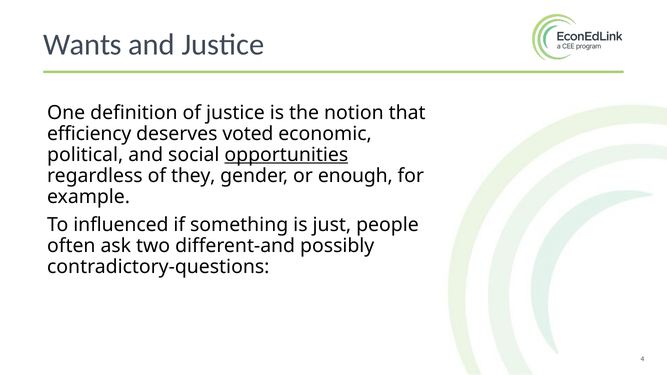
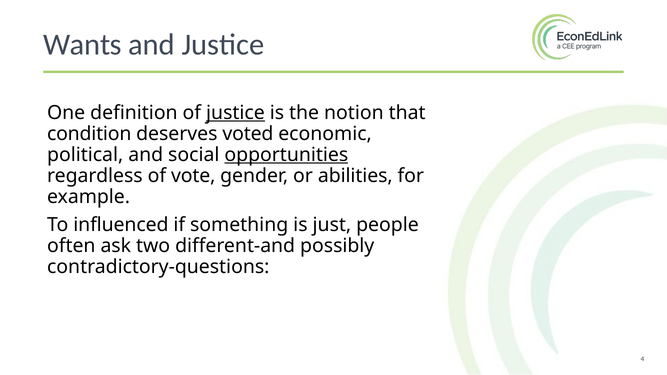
justice at (235, 113) underline: none -> present
efficiency: efficiency -> condition
they: they -> vote
enough: enough -> abilities
